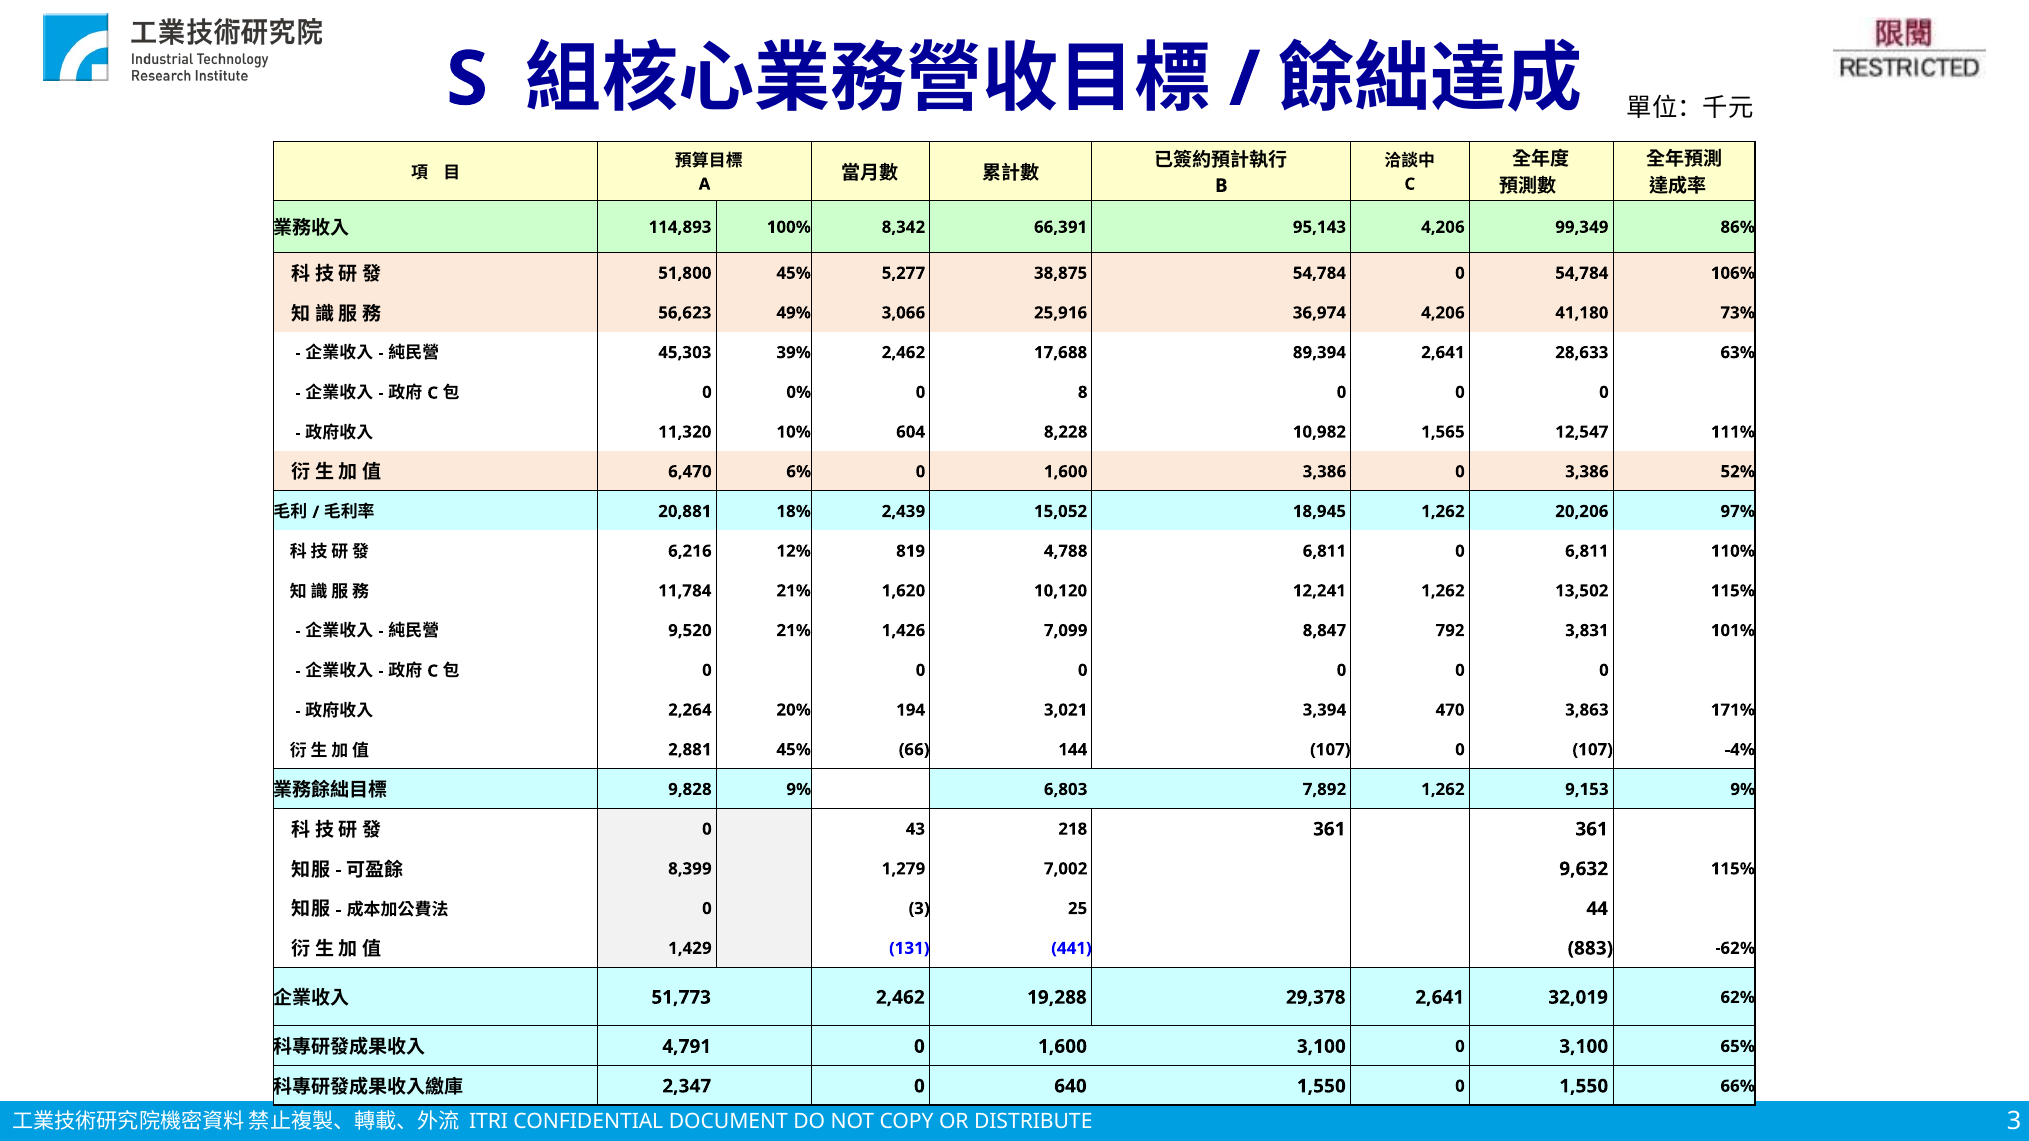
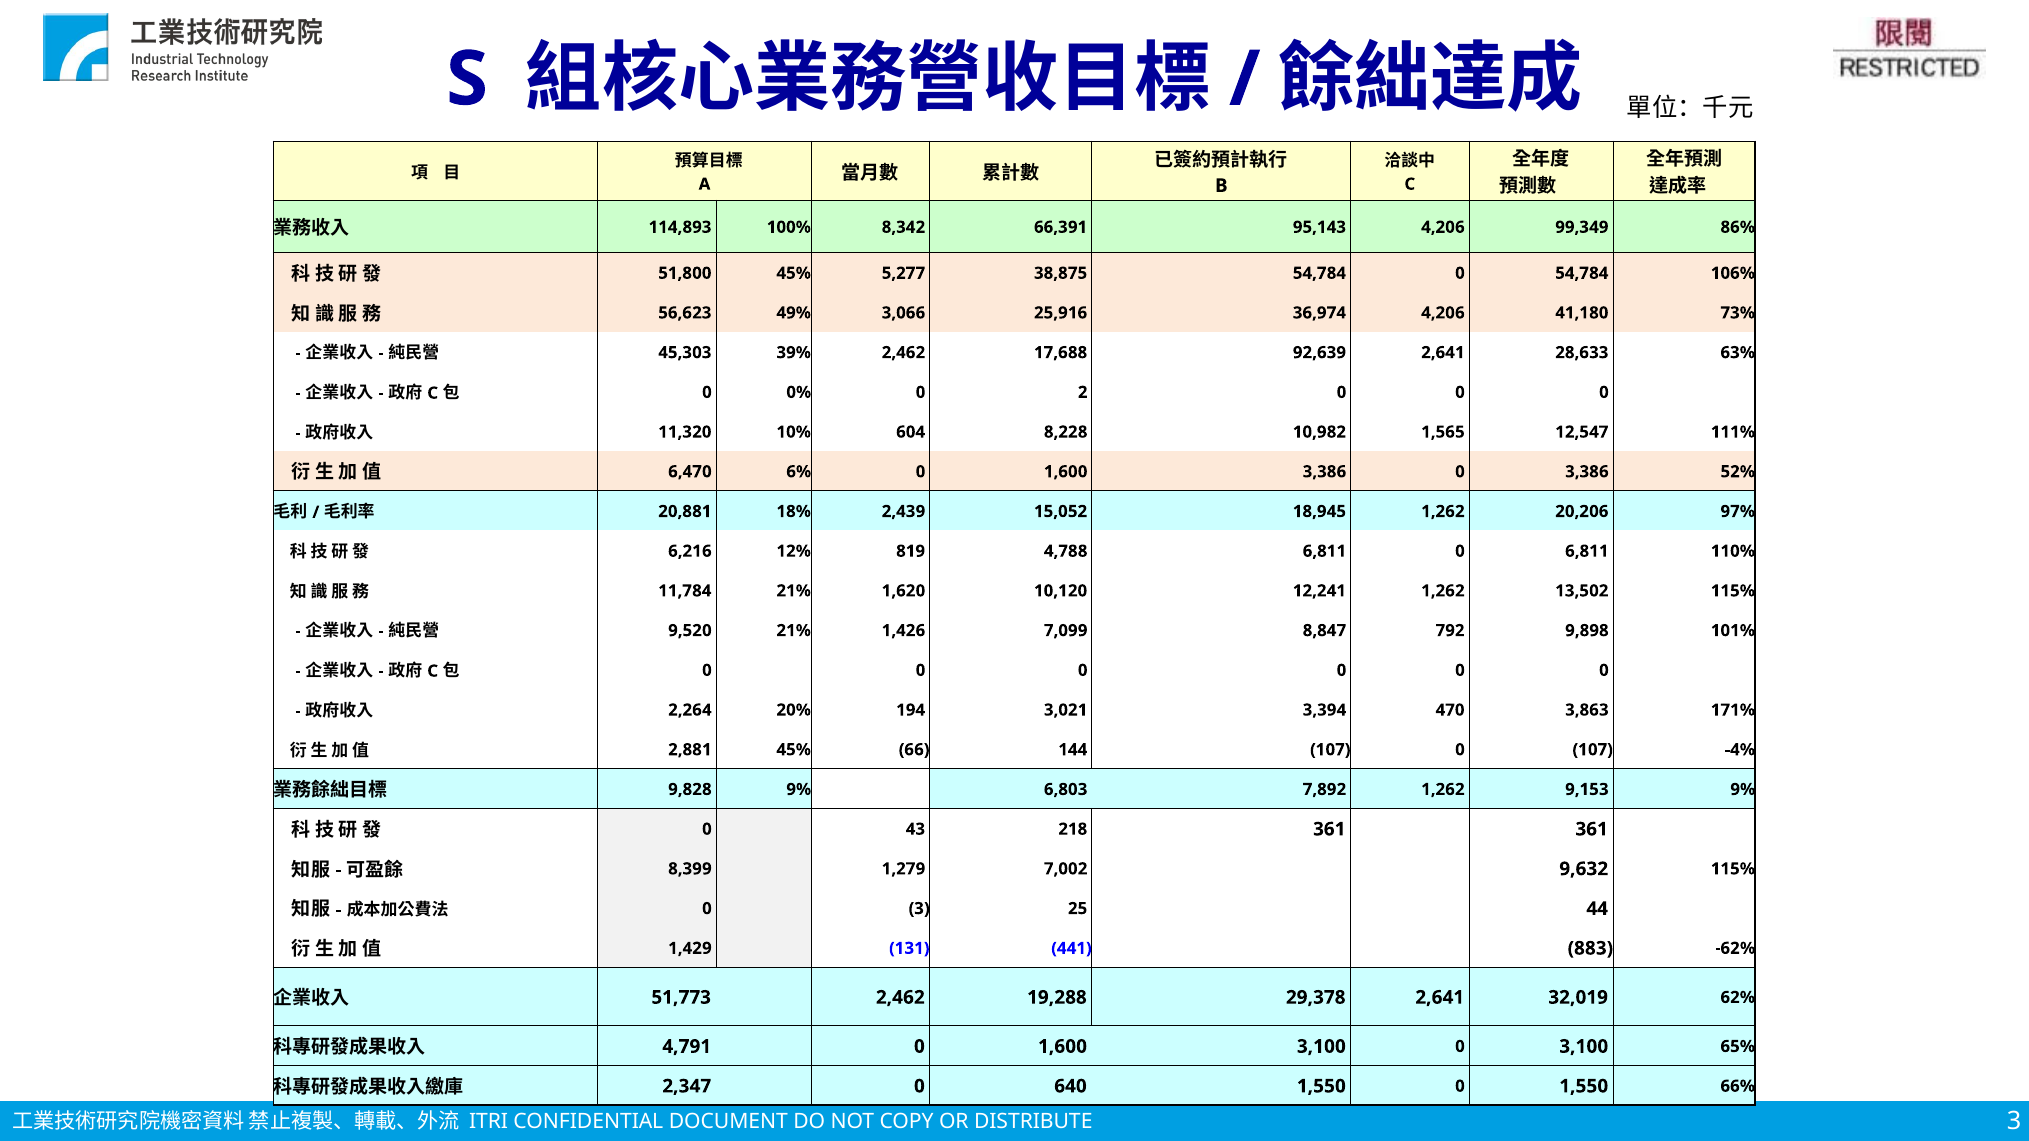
89,394: 89,394 -> 92,639
8: 8 -> 2
3,831: 3,831 -> 9,898
